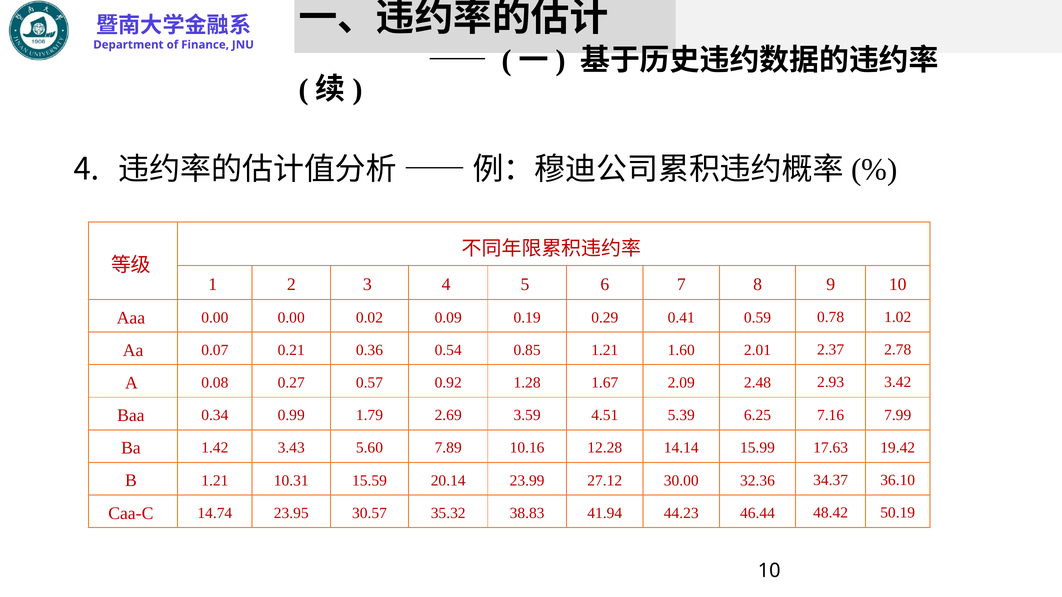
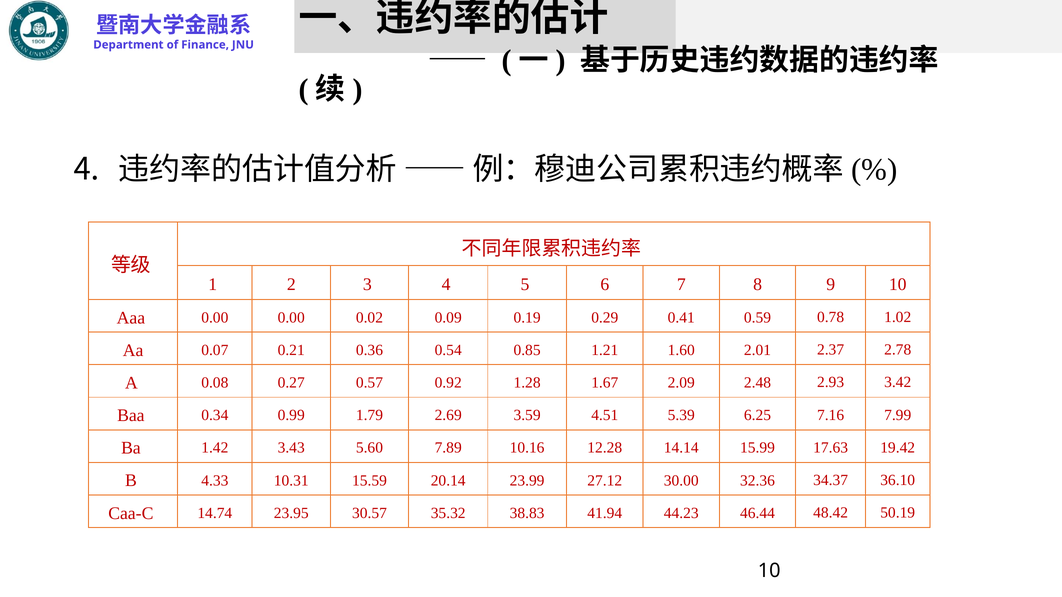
B 1.21: 1.21 -> 4.33
